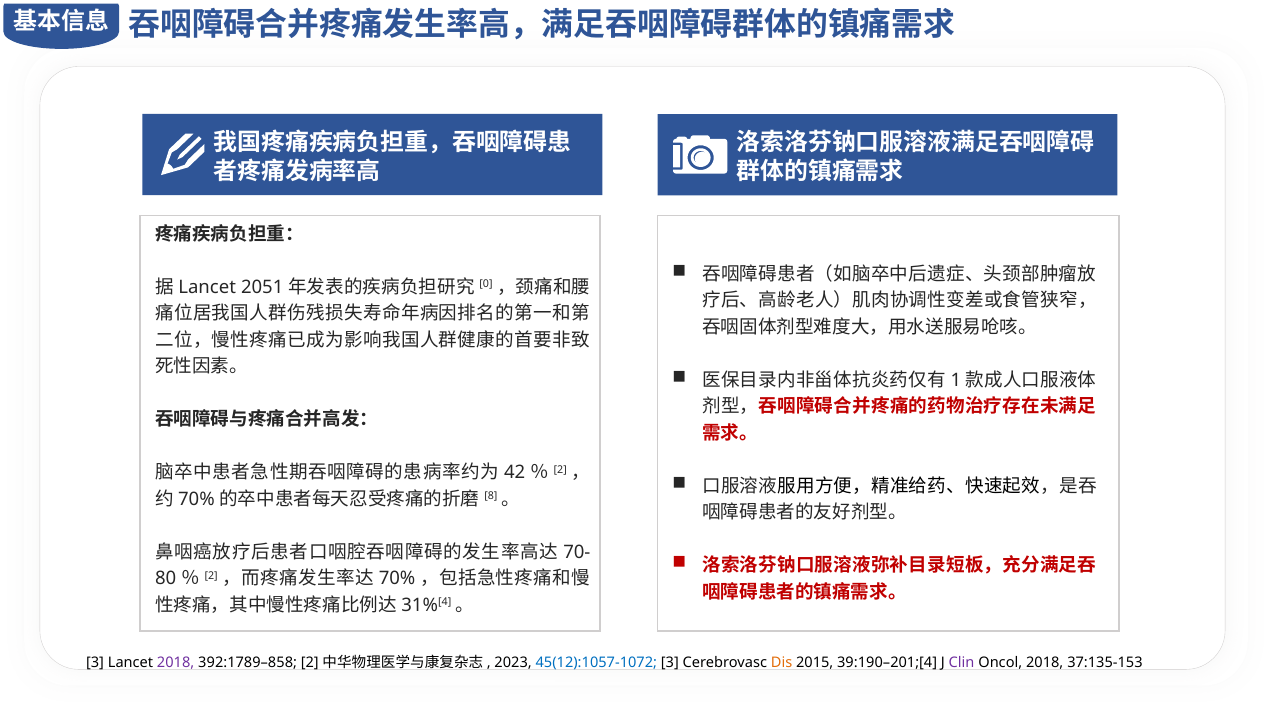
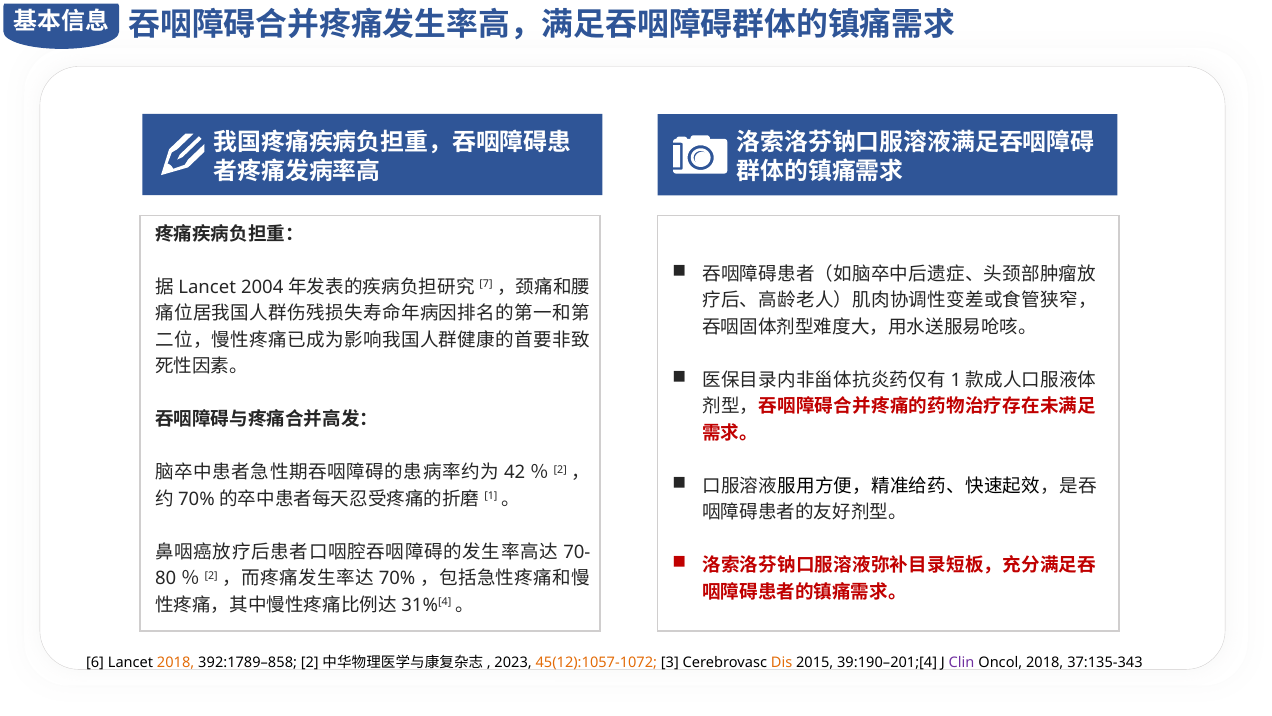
2051: 2051 -> 2004
0: 0 -> 7
8: 8 -> 1
3 at (95, 662): 3 -> 6
2018 at (176, 662) colour: purple -> orange
45(12):1057-1072 colour: blue -> orange
37:135-153: 37:135-153 -> 37:135-343
